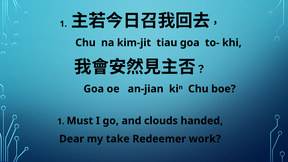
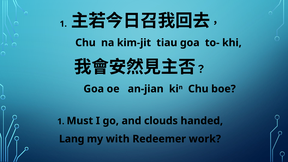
Dear: Dear -> Lang
take: take -> with
